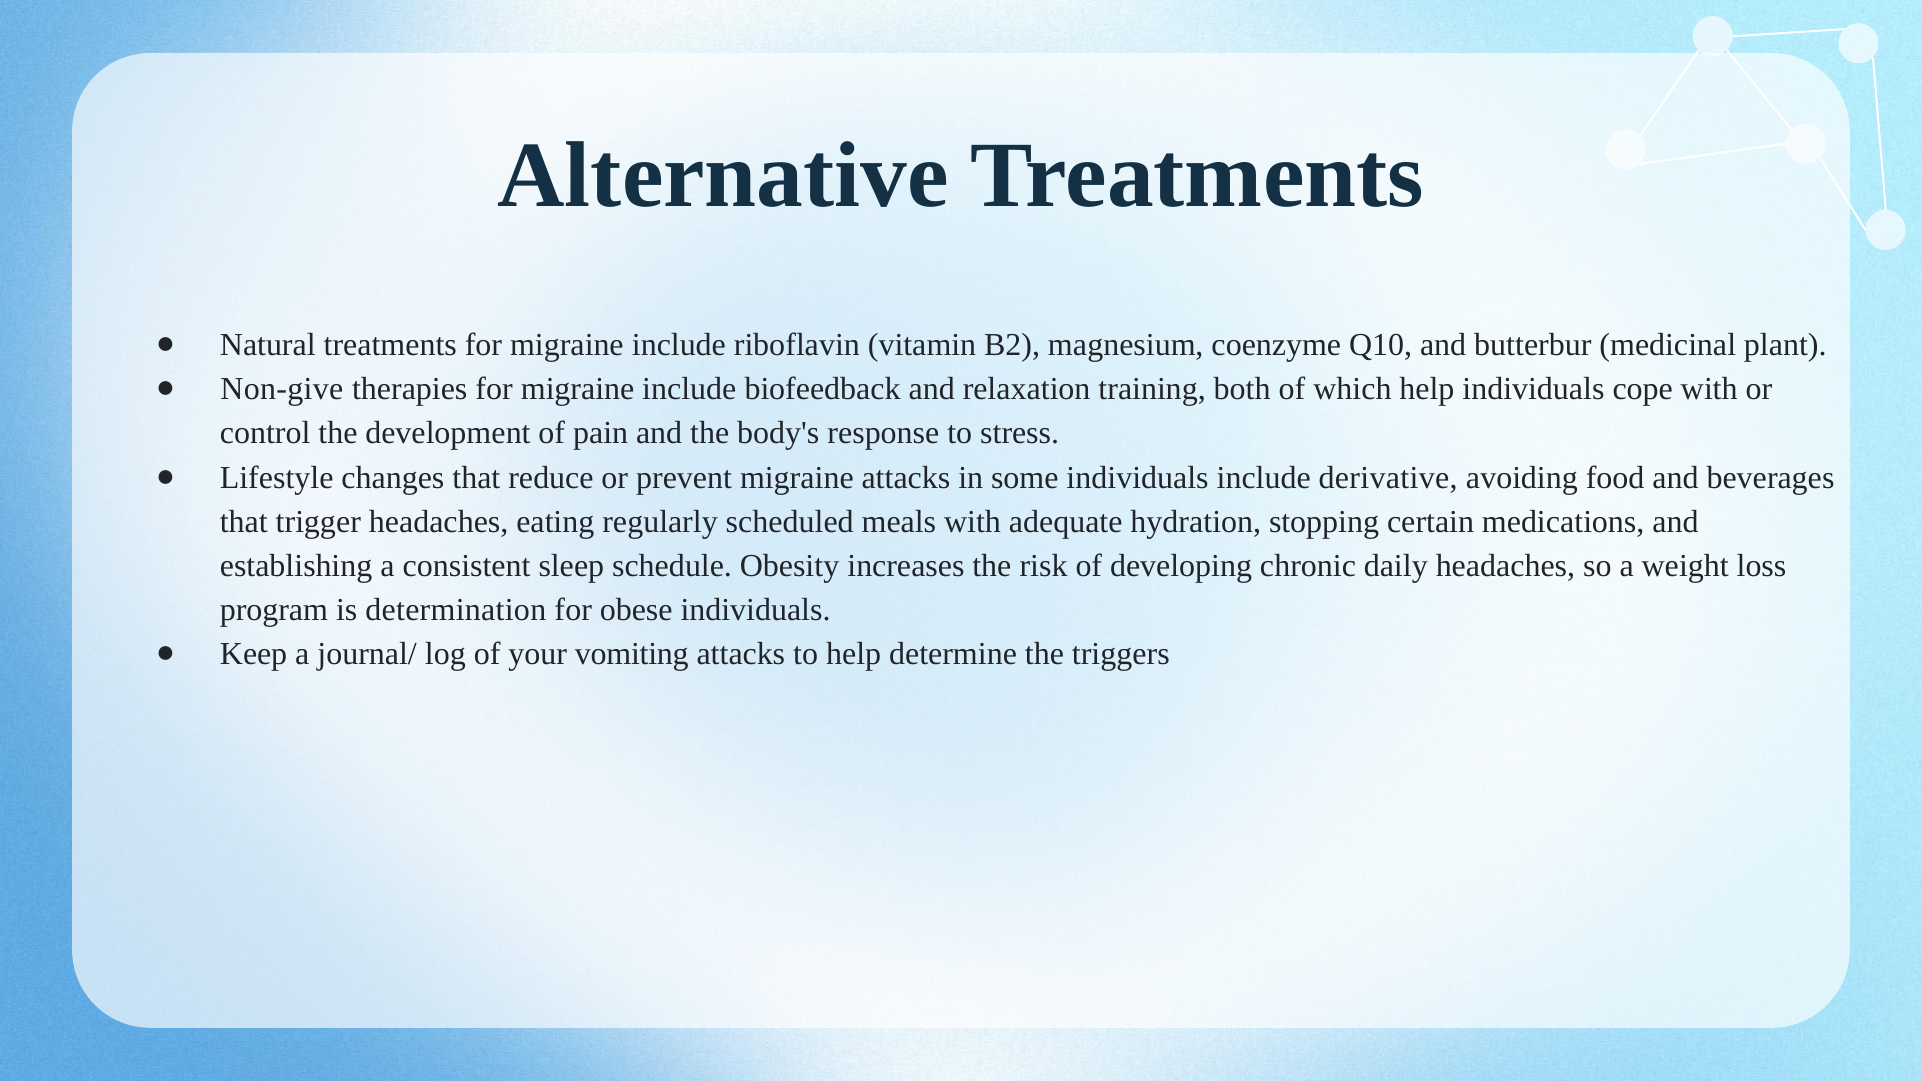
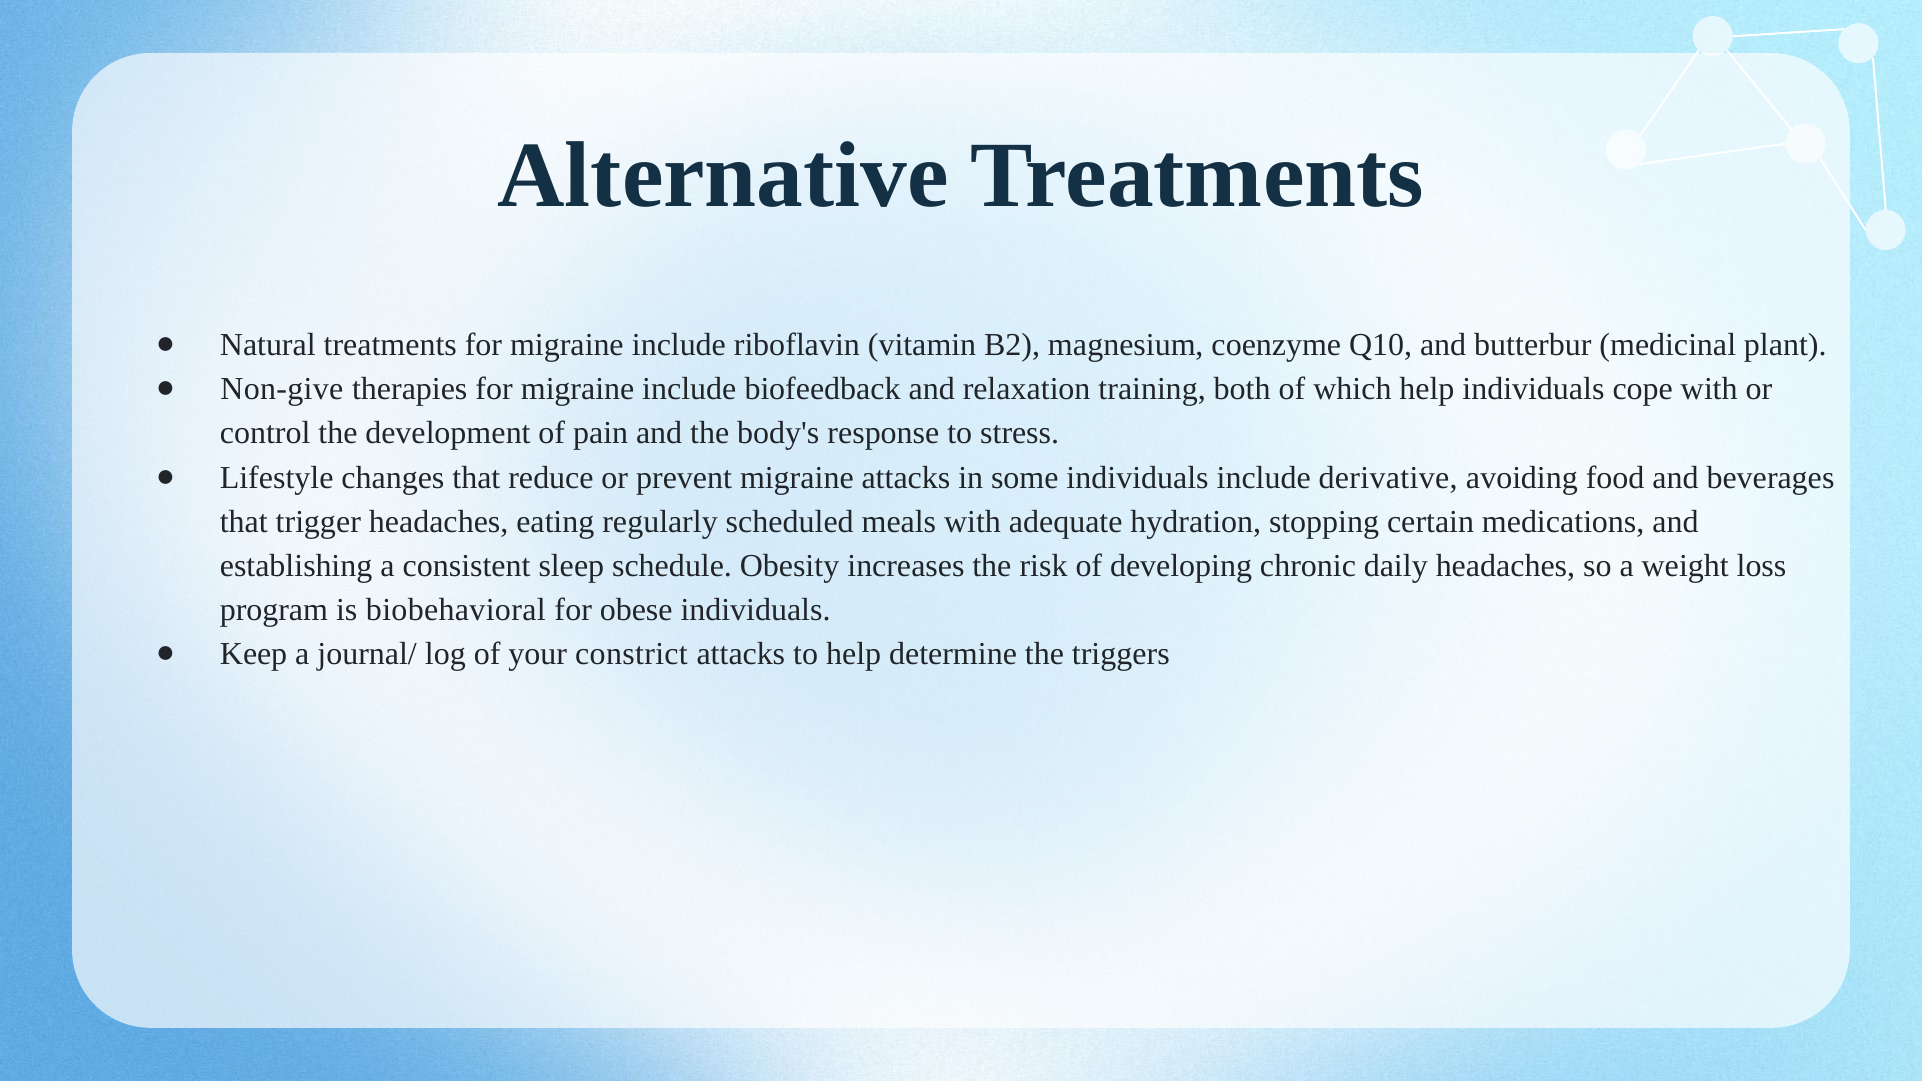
determination: determination -> biobehavioral
vomiting: vomiting -> constrict
